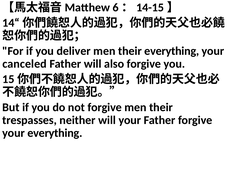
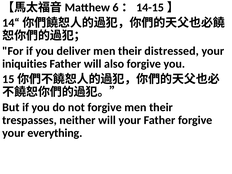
their everything: everything -> distressed
canceled: canceled -> iniquities
